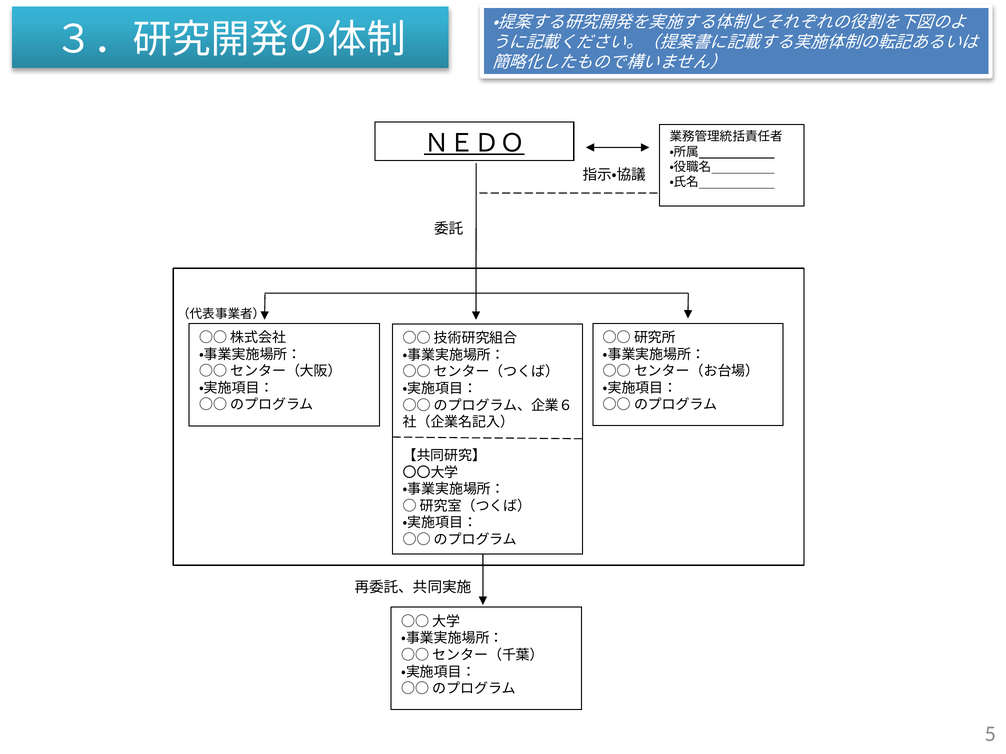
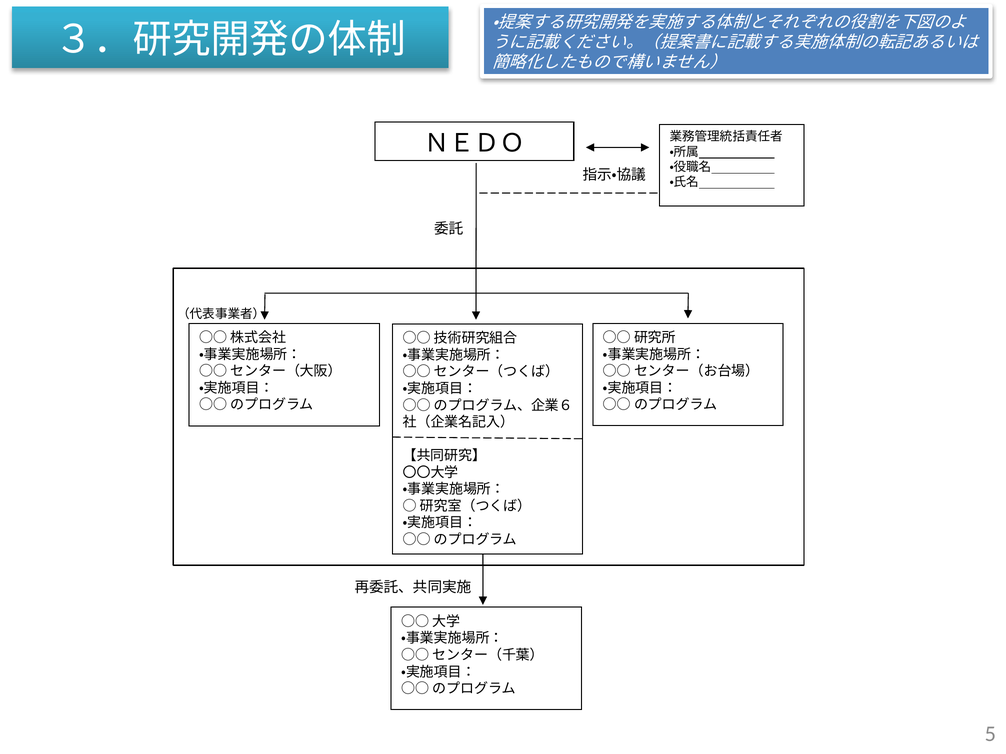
ＮＥＤＯ underline: present -> none
